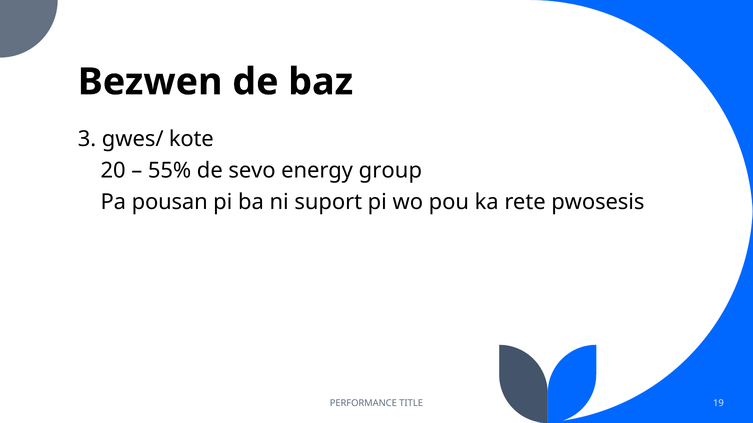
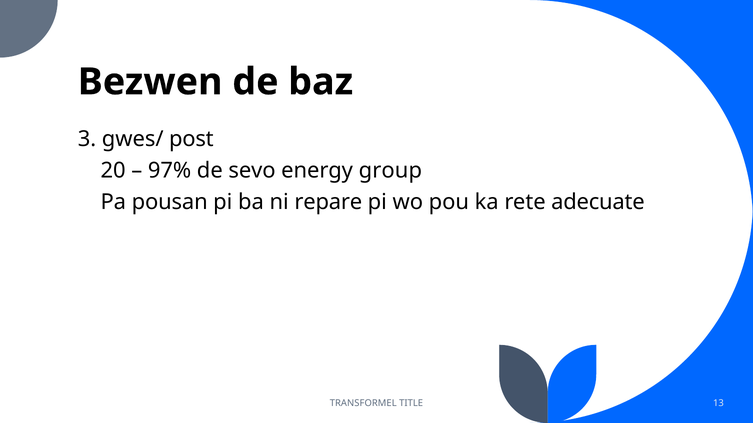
kote: kote -> post
55%: 55% -> 97%
suport: suport -> repare
pwosesis: pwosesis -> adecuate
PERFORMANCE: PERFORMANCE -> TRANSFORMEL
19: 19 -> 13
